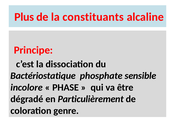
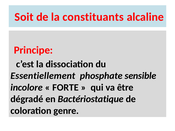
Plus: Plus -> Soit
Bactériostatique: Bactériostatique -> Essentiellement
PHASE: PHASE -> FORTE
Particulièrement: Particulièrement -> Bactériostatique
